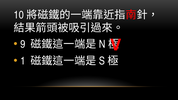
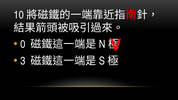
9: 9 -> 0
1: 1 -> 3
